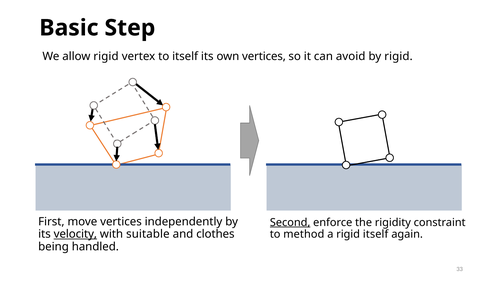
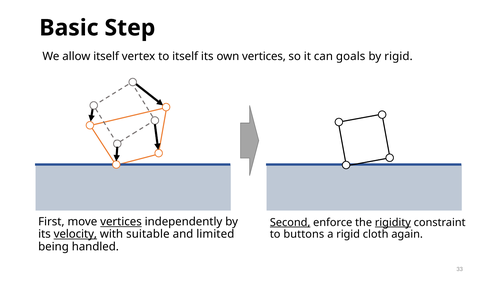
allow rigid: rigid -> itself
avoid: avoid -> goals
vertices at (121, 222) underline: none -> present
rigidity underline: none -> present
clothes: clothes -> limited
method: method -> buttons
rigid itself: itself -> cloth
